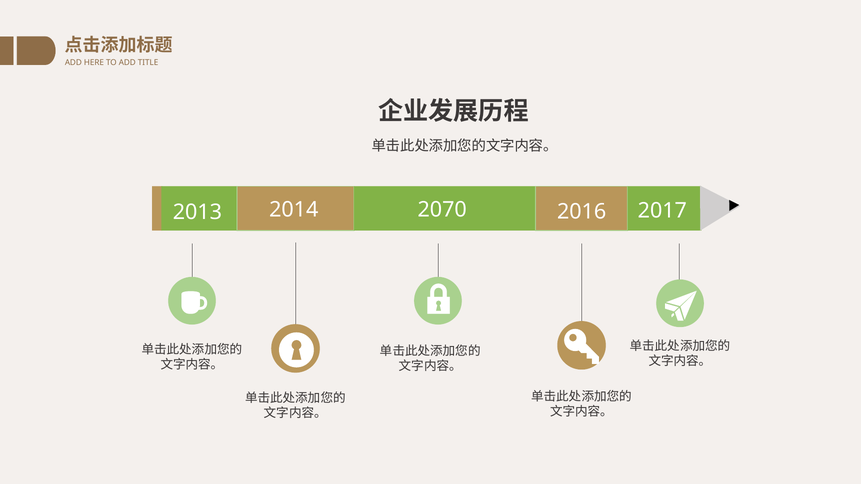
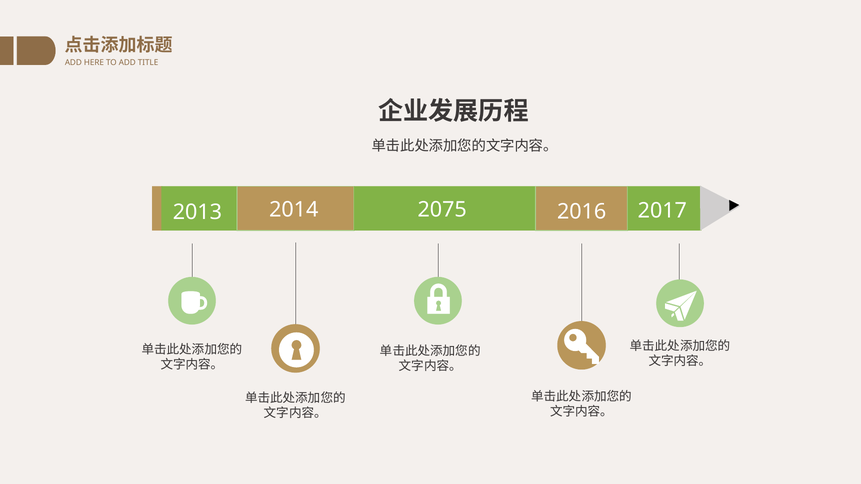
2070: 2070 -> 2075
